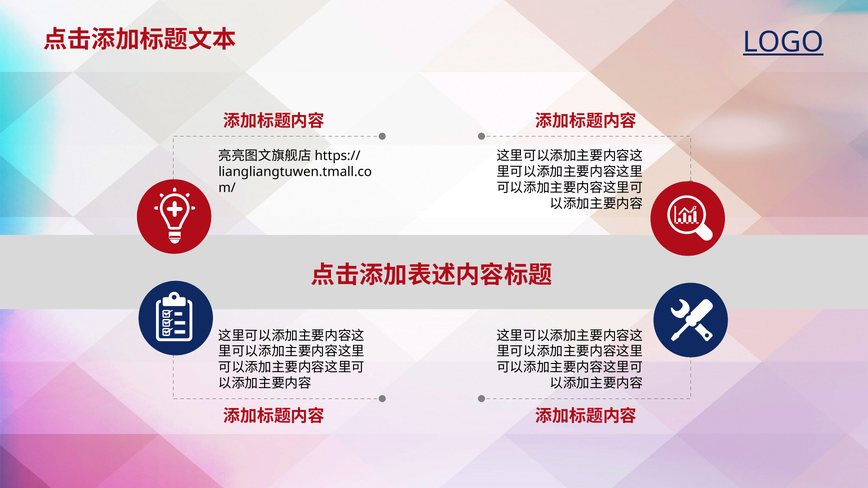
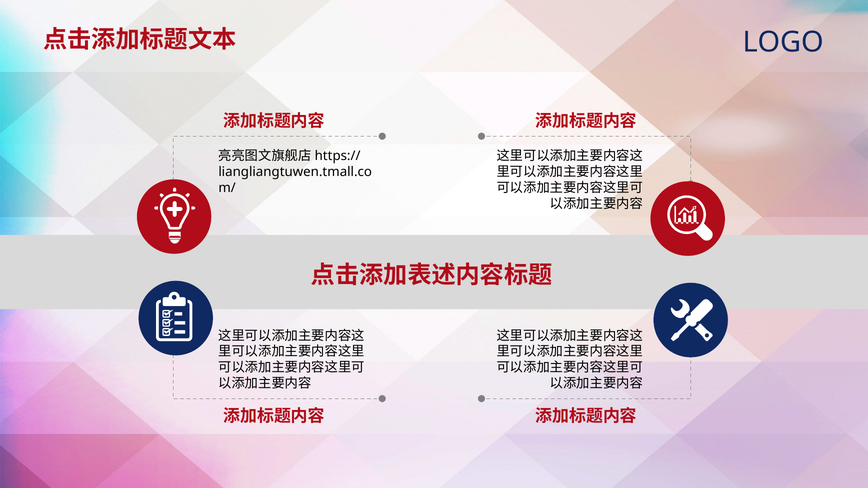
LOGO underline: present -> none
